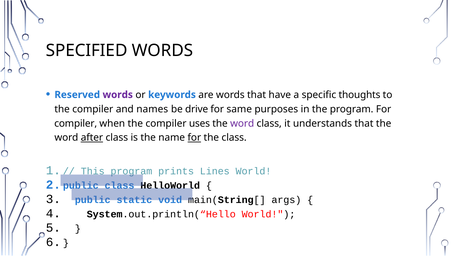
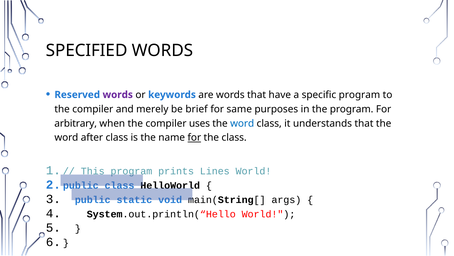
specific thoughts: thoughts -> program
names: names -> merely
drive: drive -> brief
compiler at (76, 123): compiler -> arbitrary
word at (242, 123) colour: purple -> blue
after underline: present -> none
